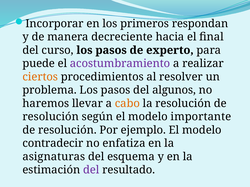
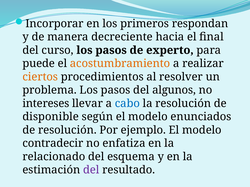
acostumbramiento colour: purple -> orange
haremos: haremos -> intereses
cabo colour: orange -> blue
resolución at (51, 117): resolución -> disponible
importante: importante -> enunciados
asignaturas: asignaturas -> relacionado
